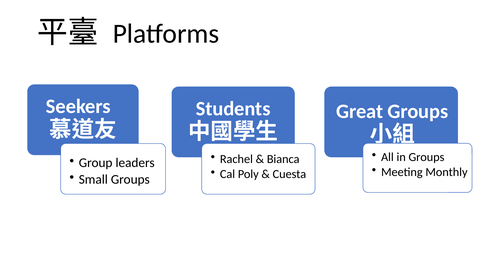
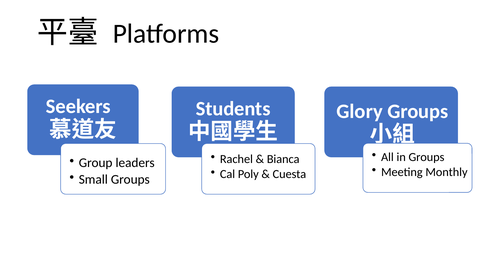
Great: Great -> Glory
